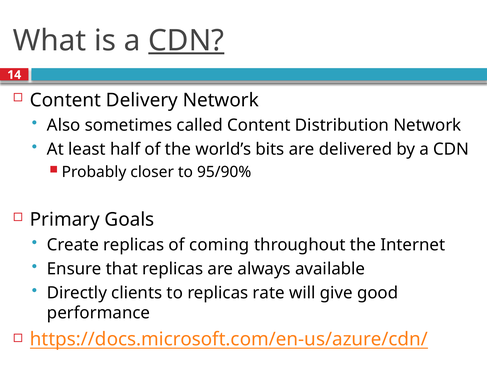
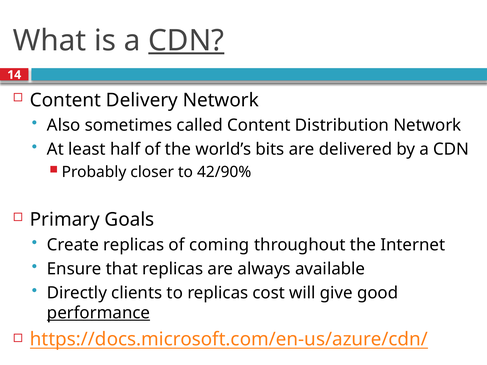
95/90%: 95/90% -> 42/90%
rate: rate -> cost
performance underline: none -> present
